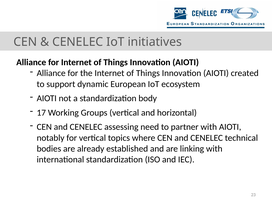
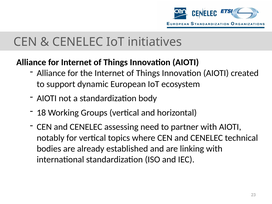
17: 17 -> 18
